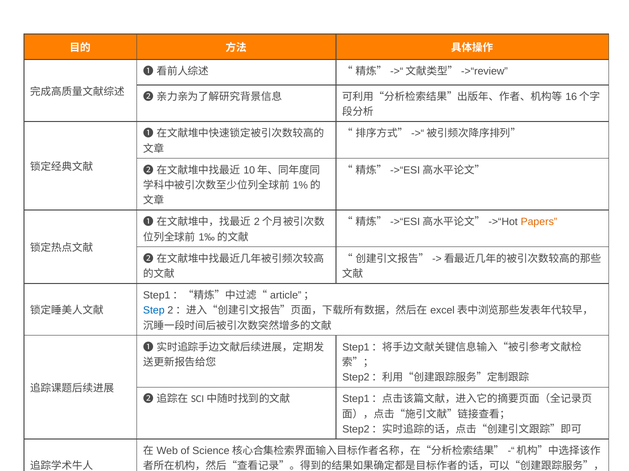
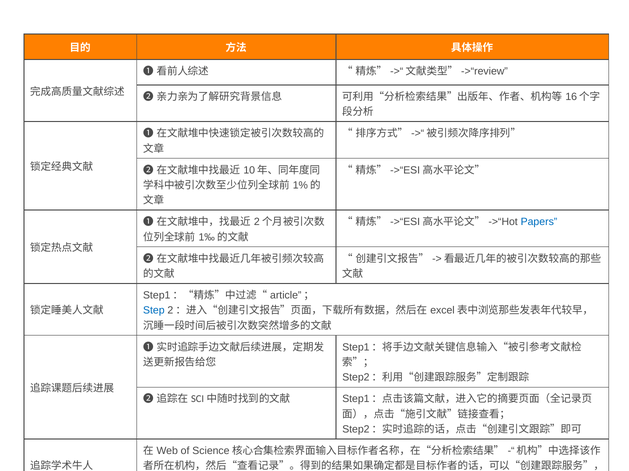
Papers colour: orange -> blue
